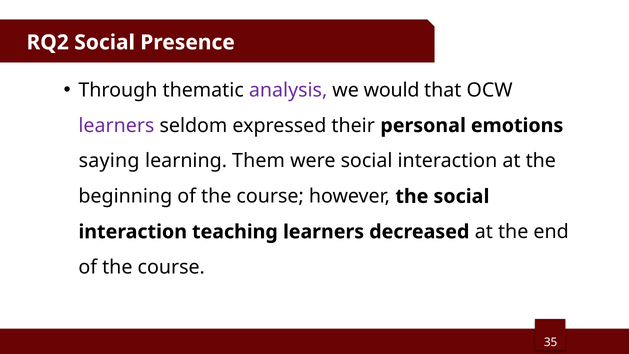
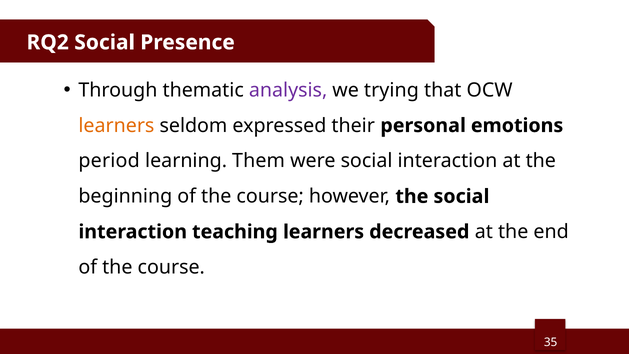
would: would -> trying
learners at (116, 126) colour: purple -> orange
saying: saying -> period
